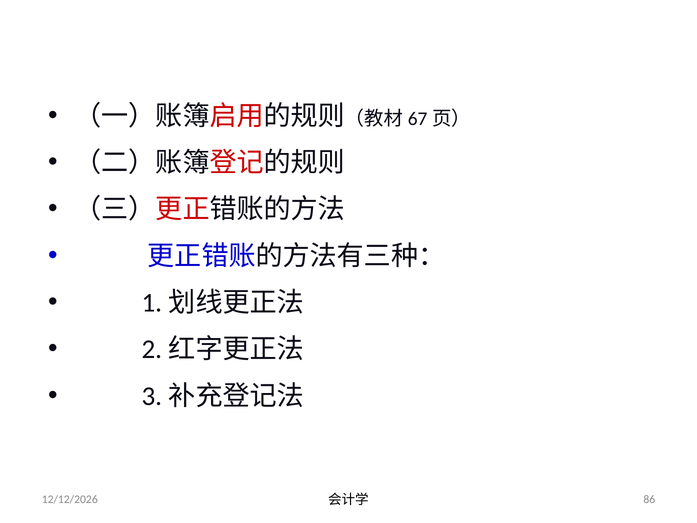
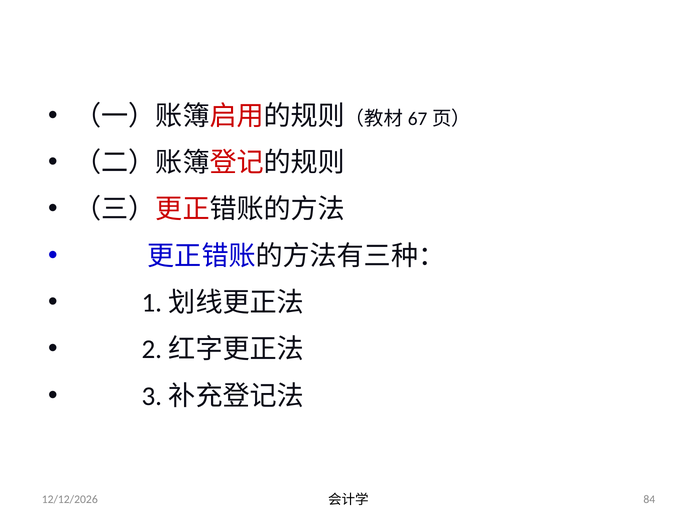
86: 86 -> 84
